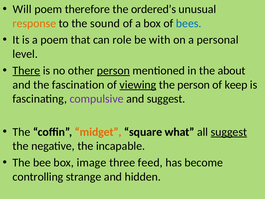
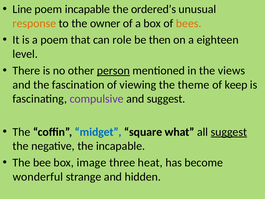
Will: Will -> Line
poem therefore: therefore -> incapable
sound: sound -> owner
bees colour: blue -> orange
with: with -> then
personal: personal -> eighteen
There underline: present -> none
about: about -> views
viewing underline: present -> none
the person: person -> theme
midget colour: orange -> blue
feed: feed -> heat
controlling: controlling -> wonderful
